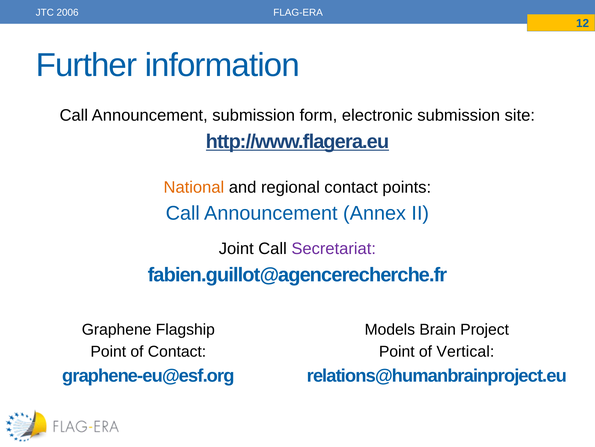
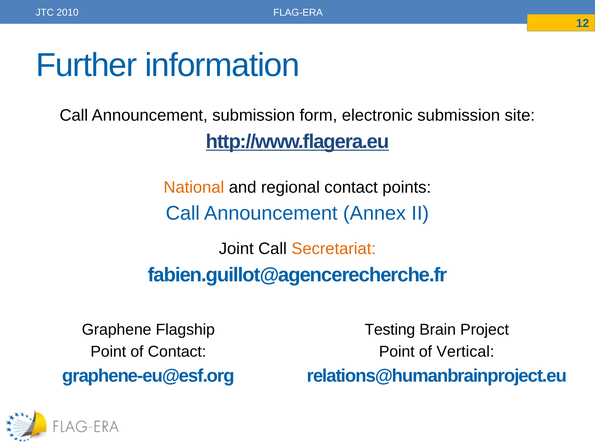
2006: 2006 -> 2010
Secretariat colour: purple -> orange
Models: Models -> Testing
